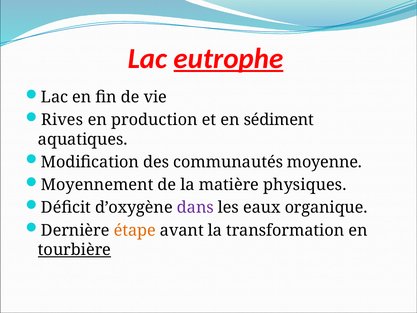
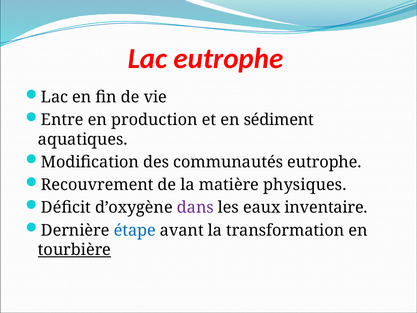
eutrophe at (228, 58) underline: present -> none
Rives: Rives -> Entre
communautés moyenne: moyenne -> eutrophe
Moyennement: Moyennement -> Recouvrement
organique: organique -> inventaire
étape colour: orange -> blue
